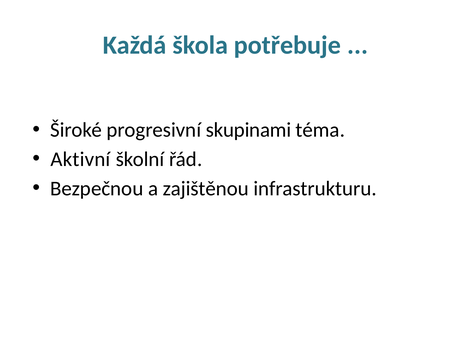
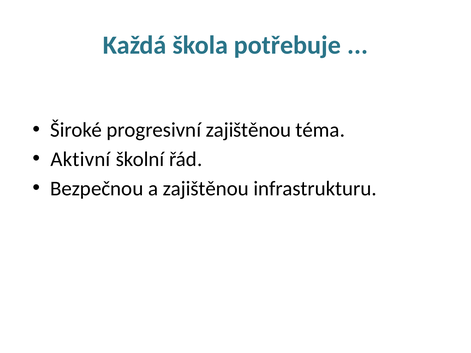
progresivní skupinami: skupinami -> zajištěnou
